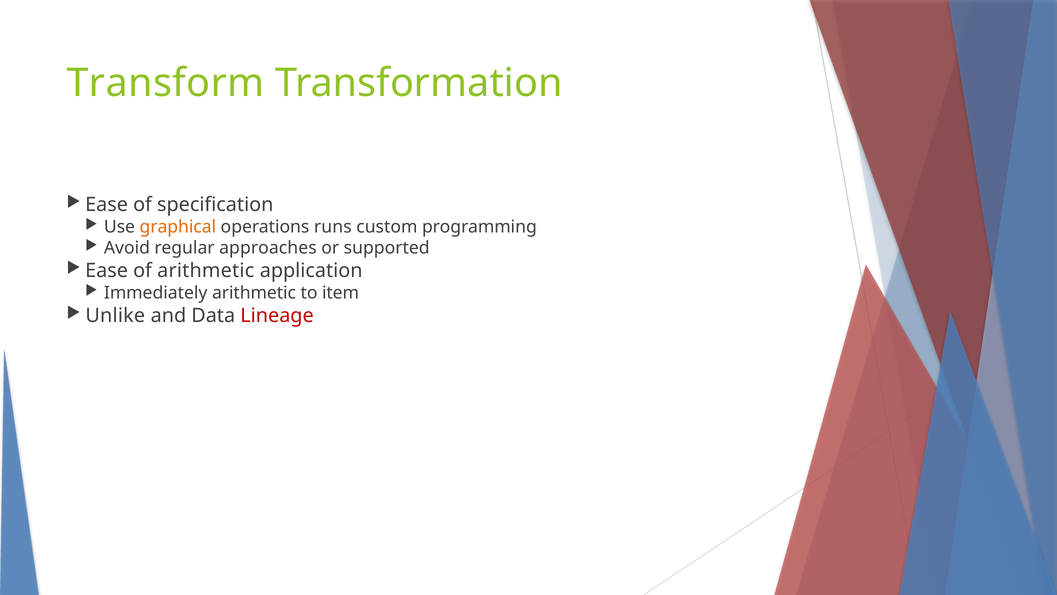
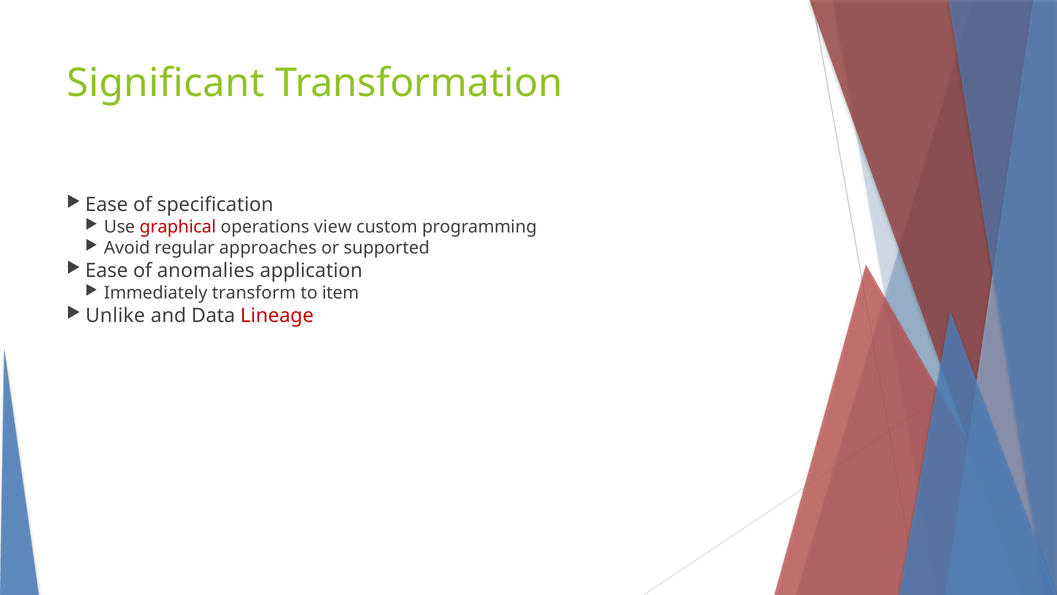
Transform: Transform -> Significant
graphical colour: orange -> red
runs: runs -> view
of arithmetic: arithmetic -> anomalies
Immediately arithmetic: arithmetic -> transform
